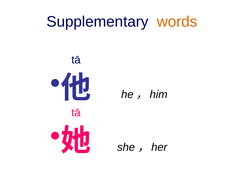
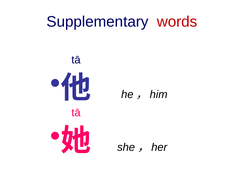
words colour: orange -> red
